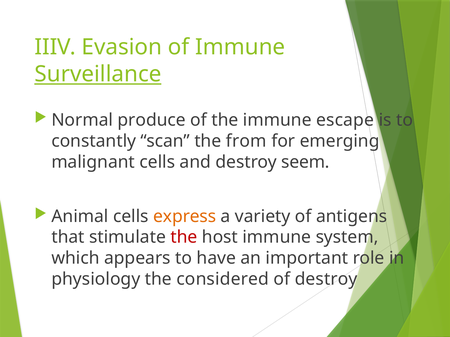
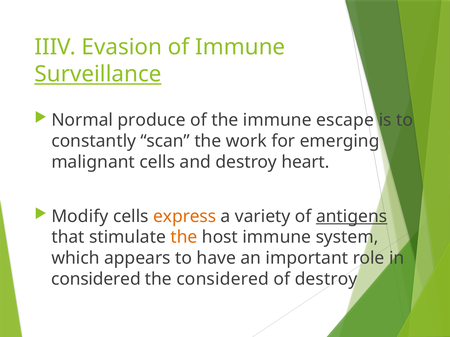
from: from -> work
seem: seem -> heart
Animal: Animal -> Modify
antigens underline: none -> present
the at (184, 238) colour: red -> orange
physiology at (96, 279): physiology -> considered
